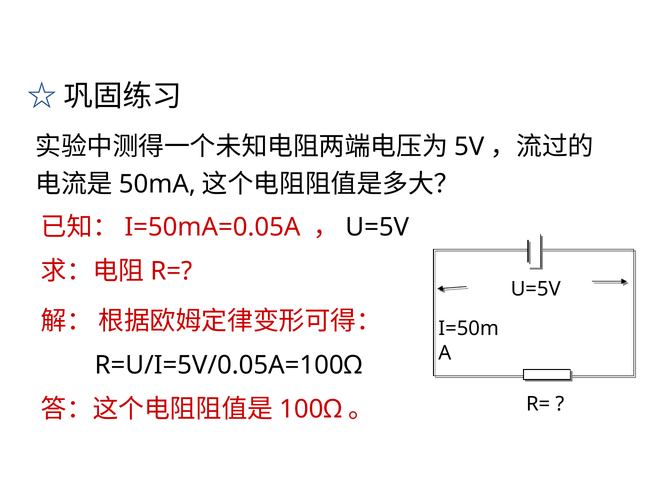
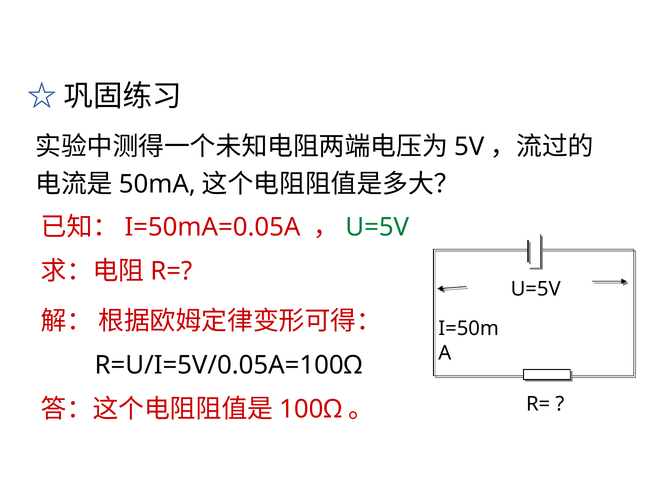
U=5V at (377, 227) colour: black -> green
